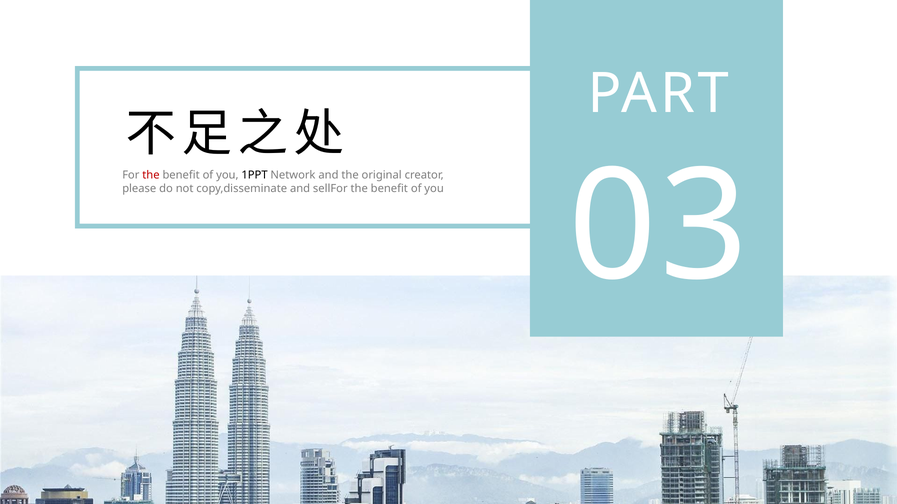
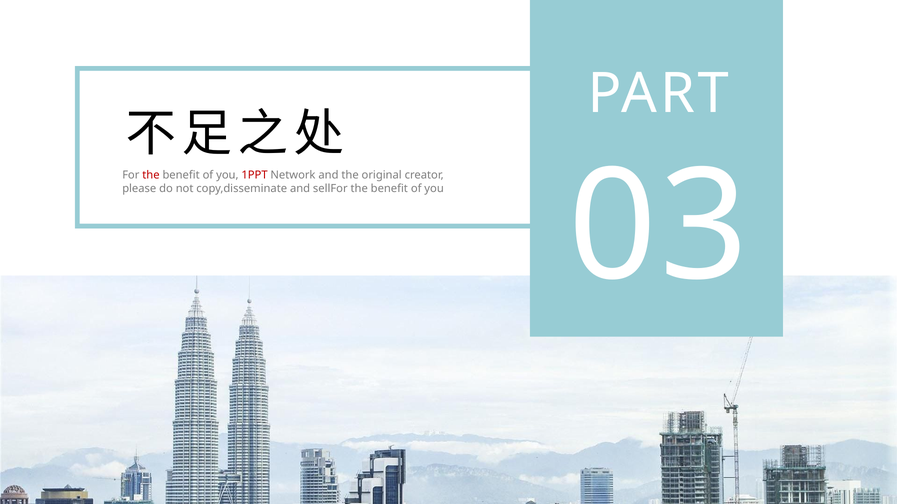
1PPT colour: black -> red
